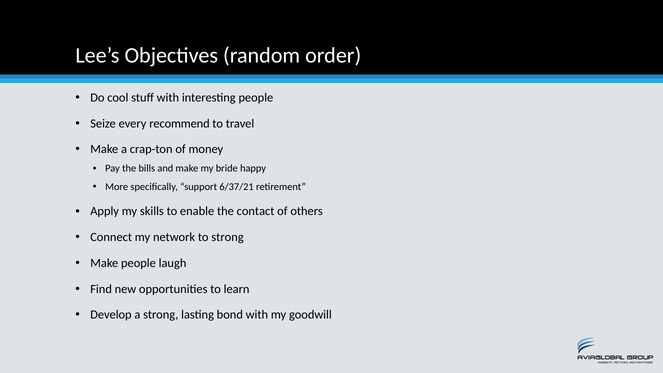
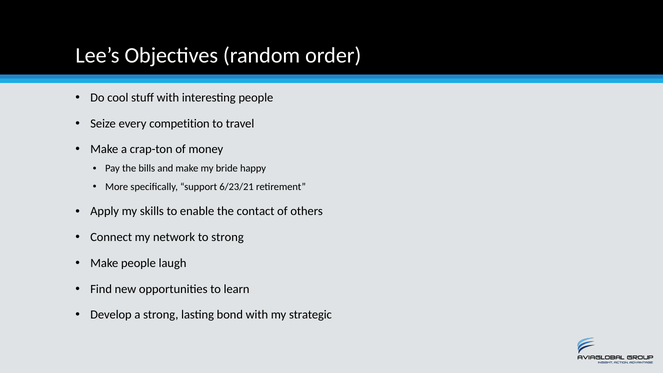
recommend: recommend -> competition
6/37/21: 6/37/21 -> 6/23/21
goodwill: goodwill -> strategic
